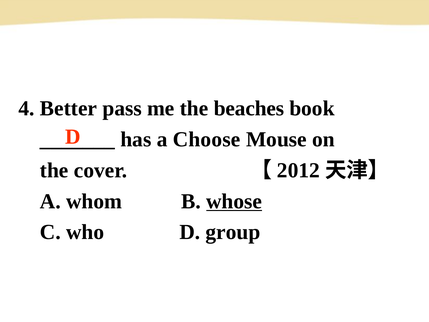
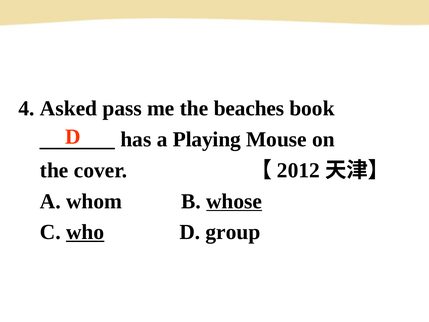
Better: Better -> Asked
Choose: Choose -> Playing
who underline: none -> present
